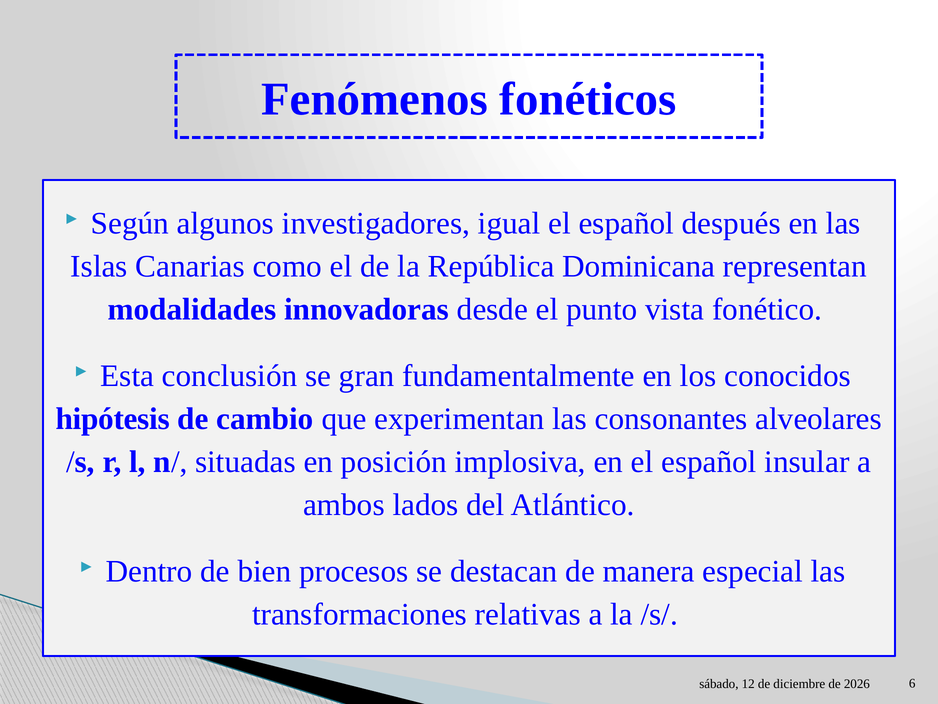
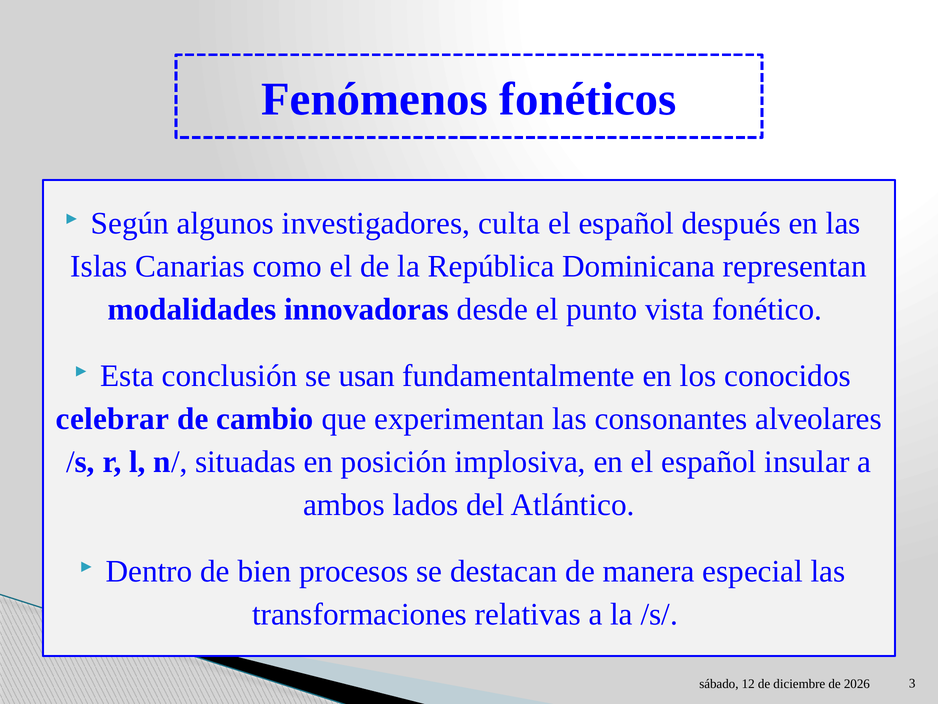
igual: igual -> culta
gran: gran -> usan
hipótesis: hipótesis -> celebrar
6: 6 -> 3
